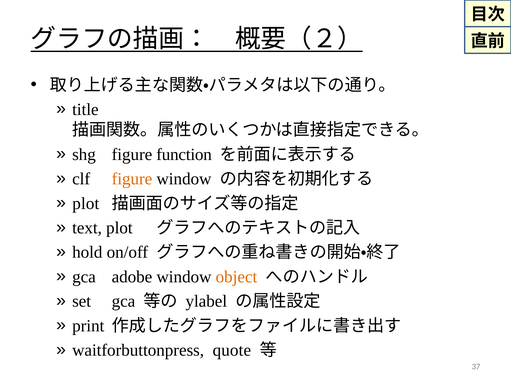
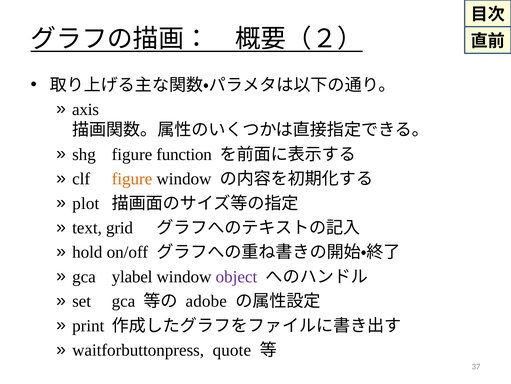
title: title -> axis
text plot: plot -> grid
adobe: adobe -> ylabel
object colour: orange -> purple
ylabel: ylabel -> adobe
